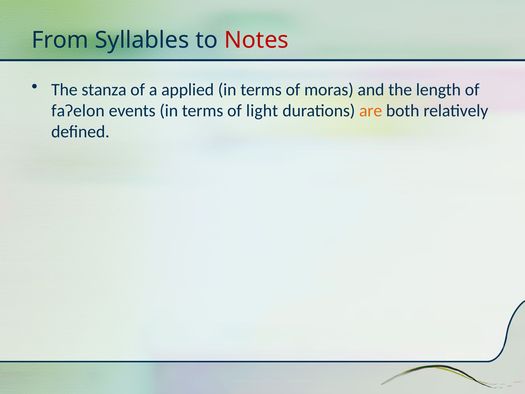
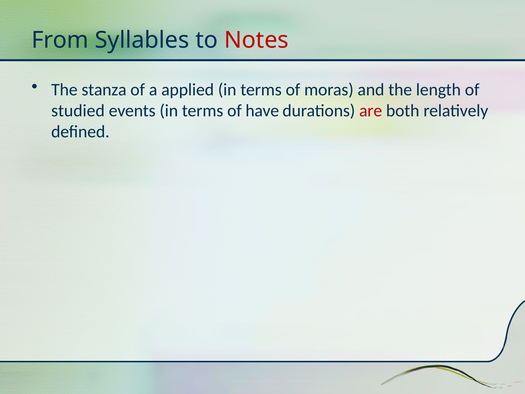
faʔelon: faʔelon -> studied
light: light -> have
are colour: orange -> red
